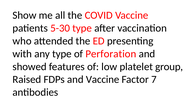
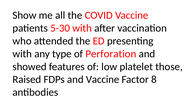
5-30 type: type -> with
group: group -> those
7: 7 -> 8
